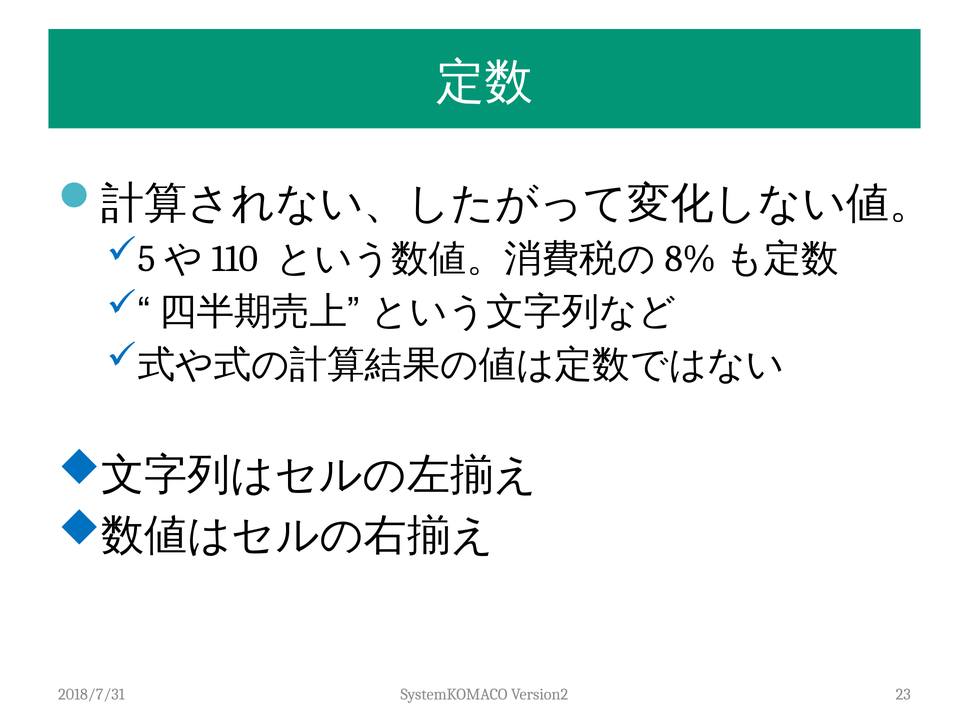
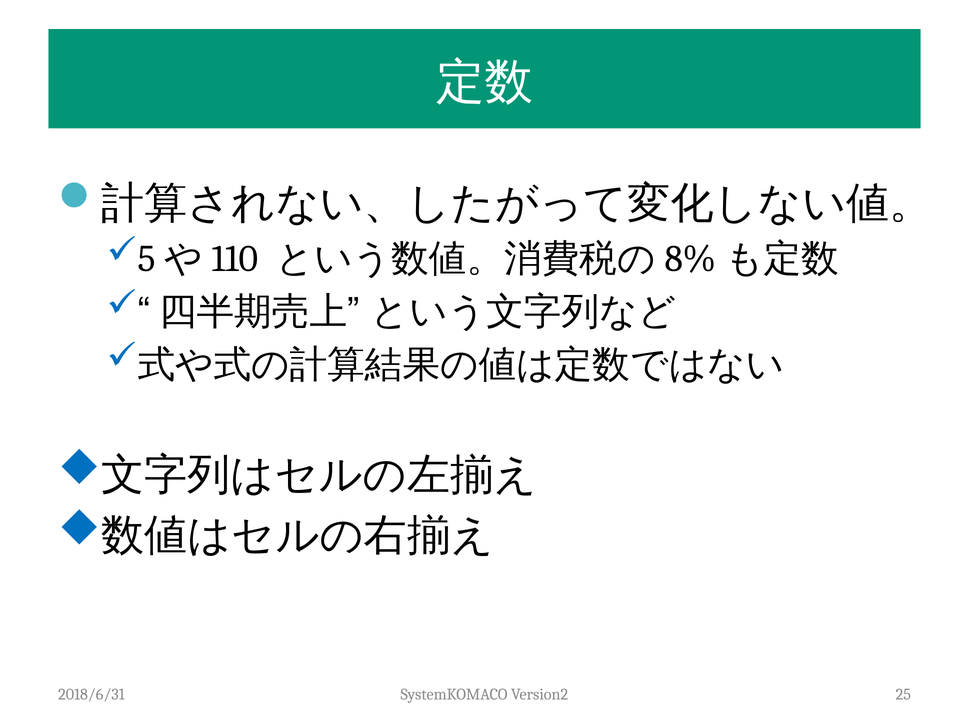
2018/7/31: 2018/7/31 -> 2018/6/31
23: 23 -> 25
